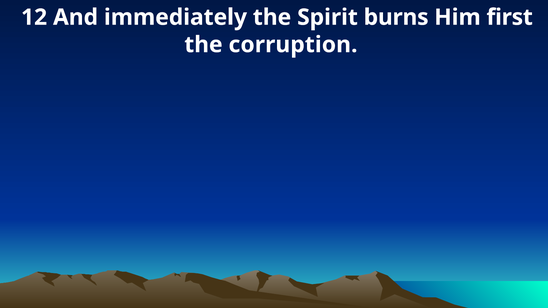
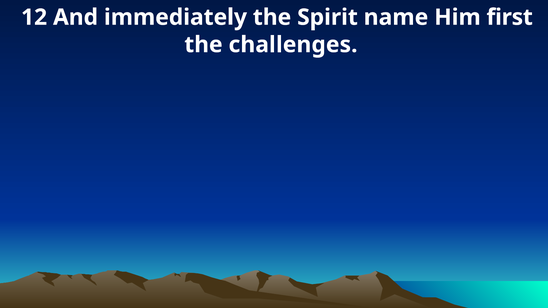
burns: burns -> name
corruption: corruption -> challenges
